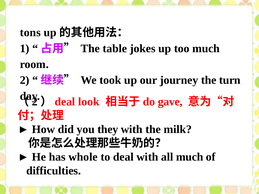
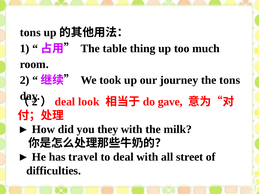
jokes: jokes -> thing
the turn: turn -> tons
whole: whole -> travel
all much: much -> street
